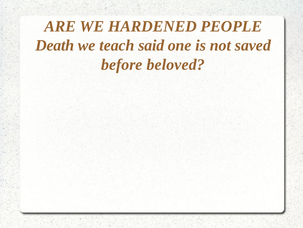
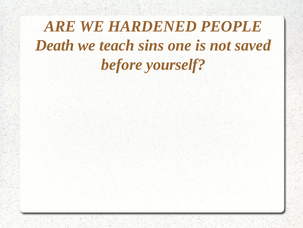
said: said -> sins
beloved: beloved -> yourself
